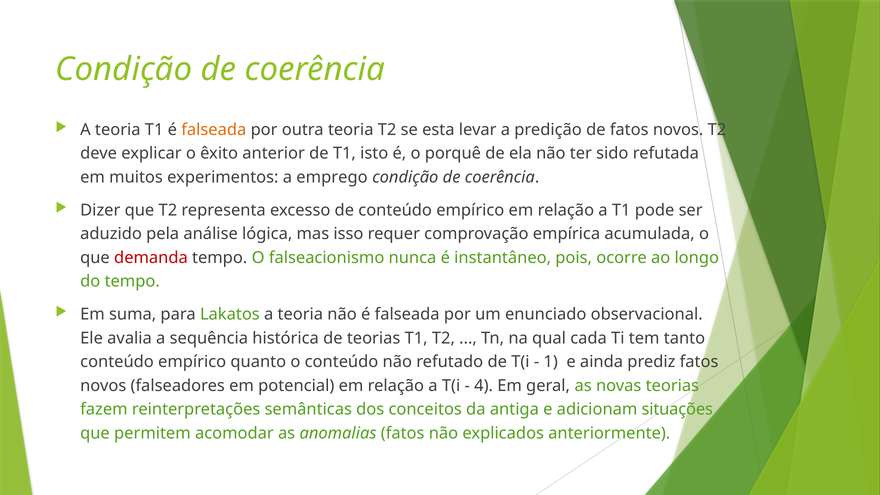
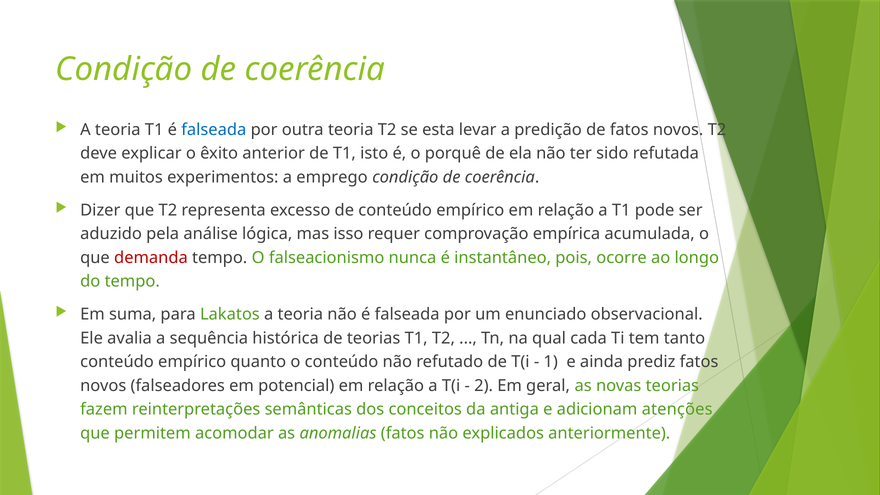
falseada at (214, 130) colour: orange -> blue
4: 4 -> 2
situações: situações -> atenções
